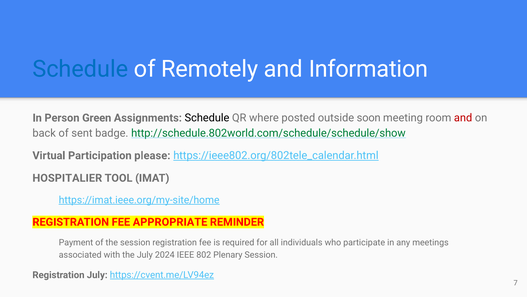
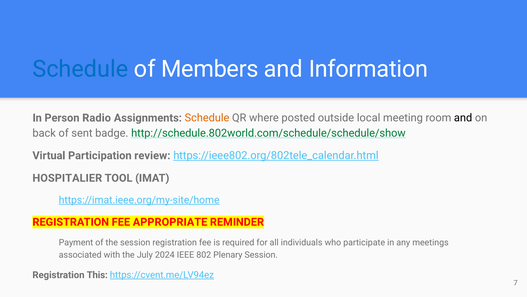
Remotely: Remotely -> Members
Green: Green -> Radio
Schedule at (207, 118) colour: black -> orange
soon: soon -> local
and at (463, 118) colour: red -> black
please: please -> review
Registration July: July -> This
